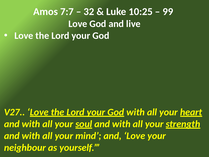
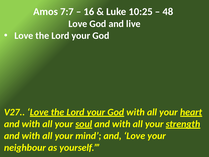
32: 32 -> 16
99: 99 -> 48
